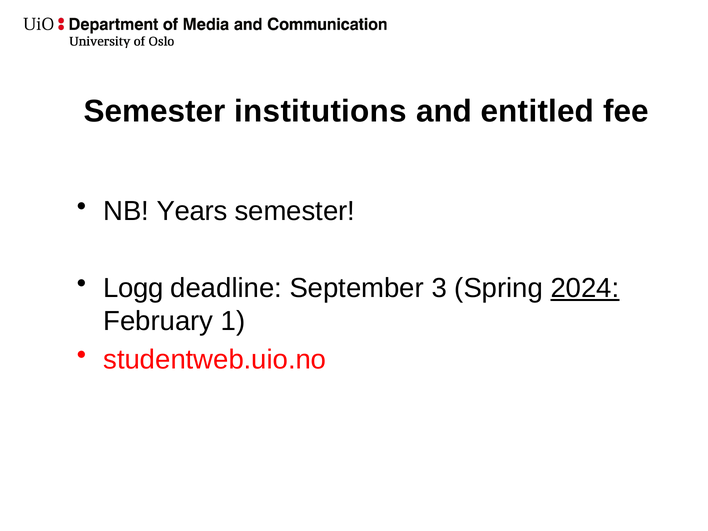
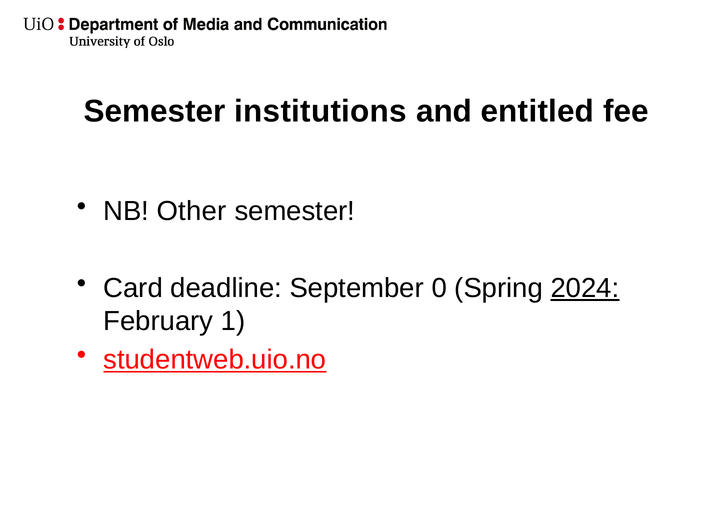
Years: Years -> Other
Logg: Logg -> Card
3: 3 -> 0
studentweb.uio.no underline: none -> present
